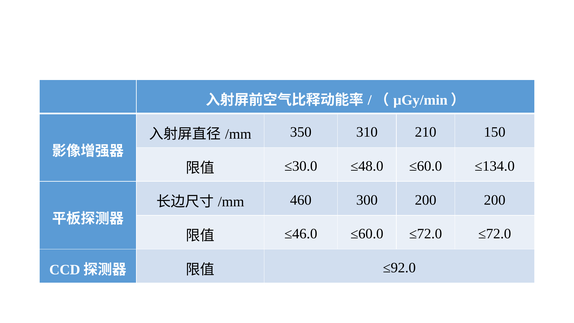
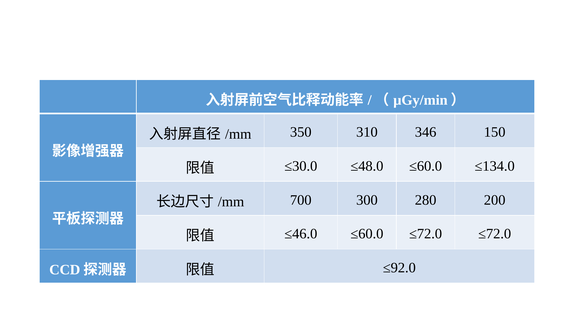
210: 210 -> 346
460: 460 -> 700
300 200: 200 -> 280
